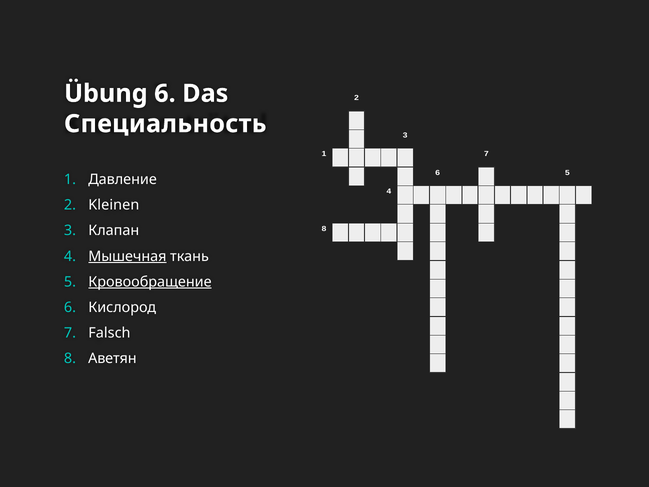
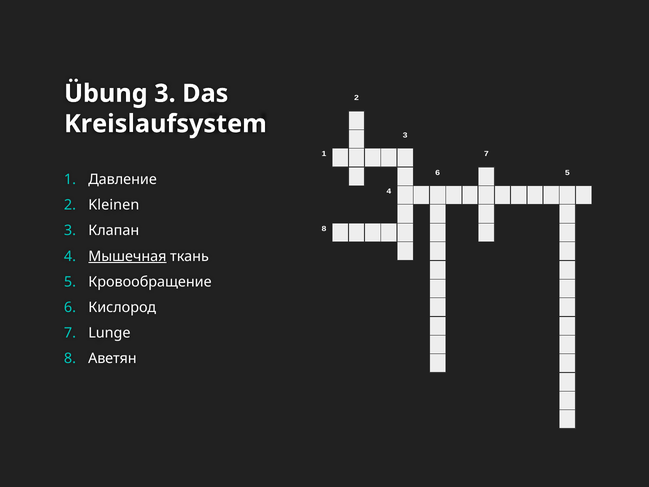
Übung 6: 6 -> 3
Специальность: Специальность -> Kreislaufsystem
Кровообращение underline: present -> none
Falsch: Falsch -> Lunge
